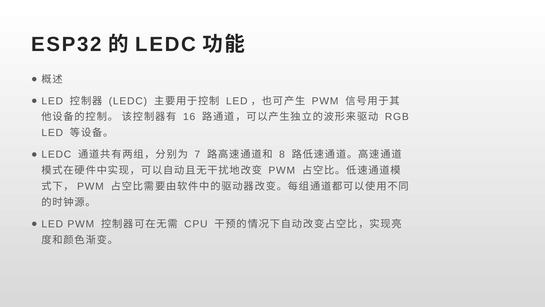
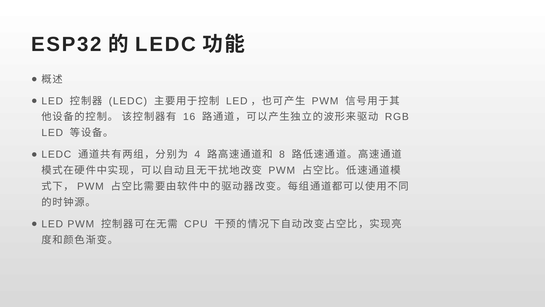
7: 7 -> 4
